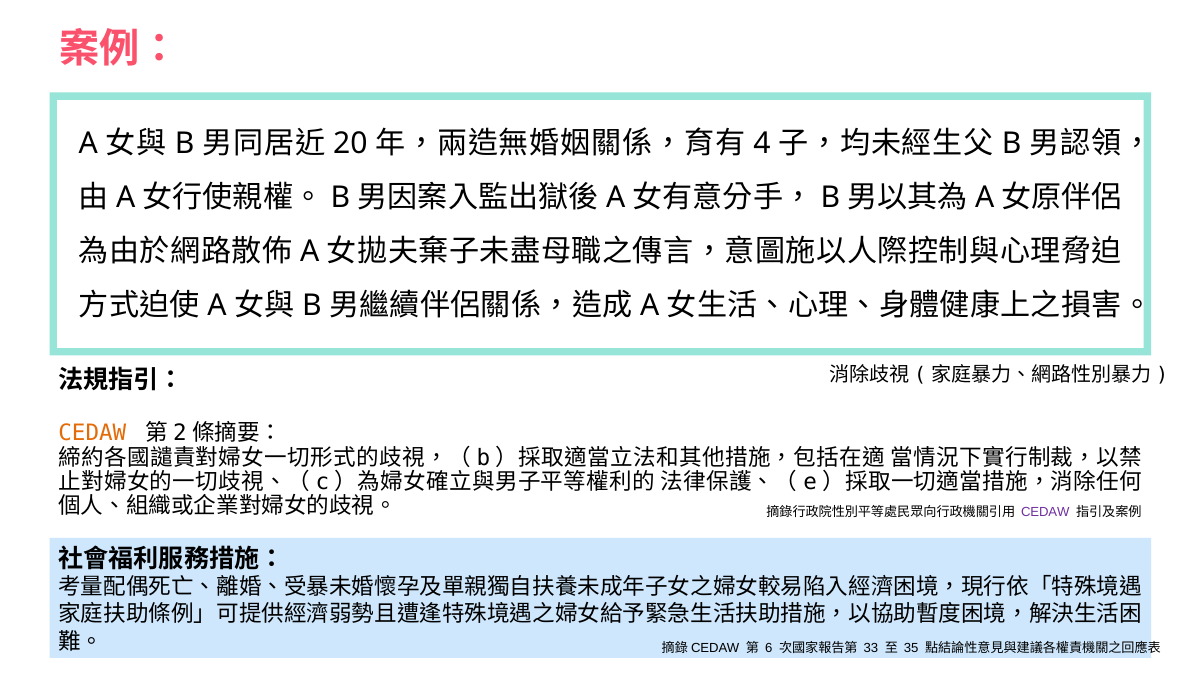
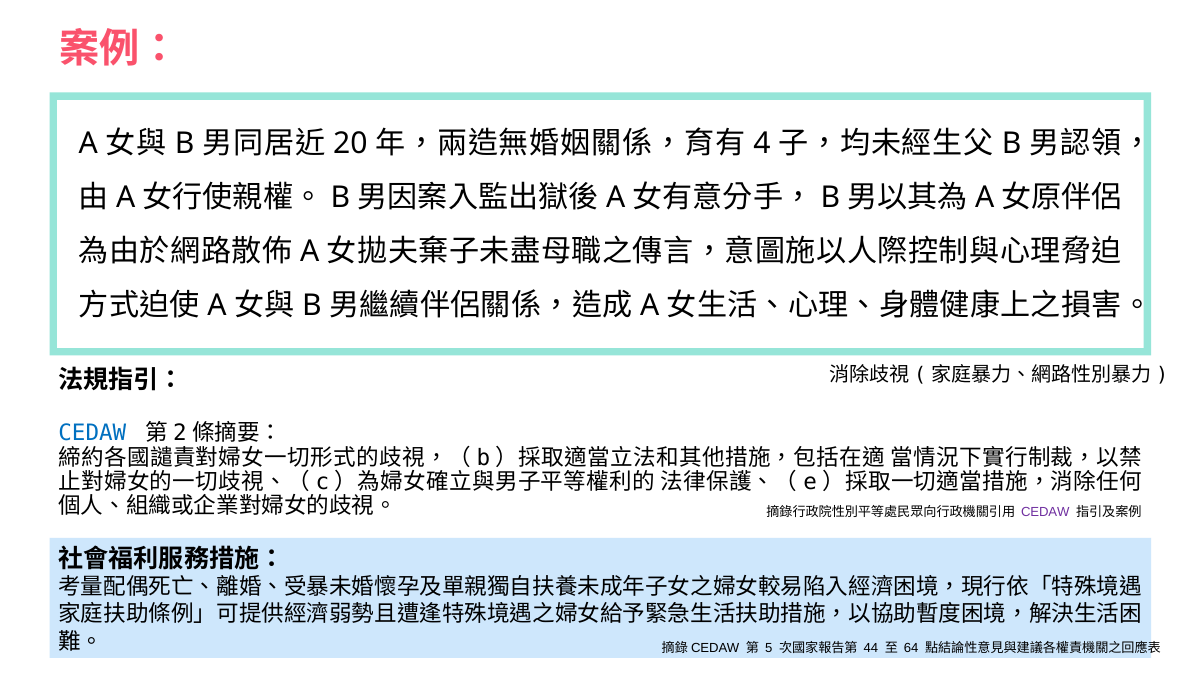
CEDAW at (92, 433) colour: orange -> blue
6: 6 -> 5
33: 33 -> 44
35: 35 -> 64
